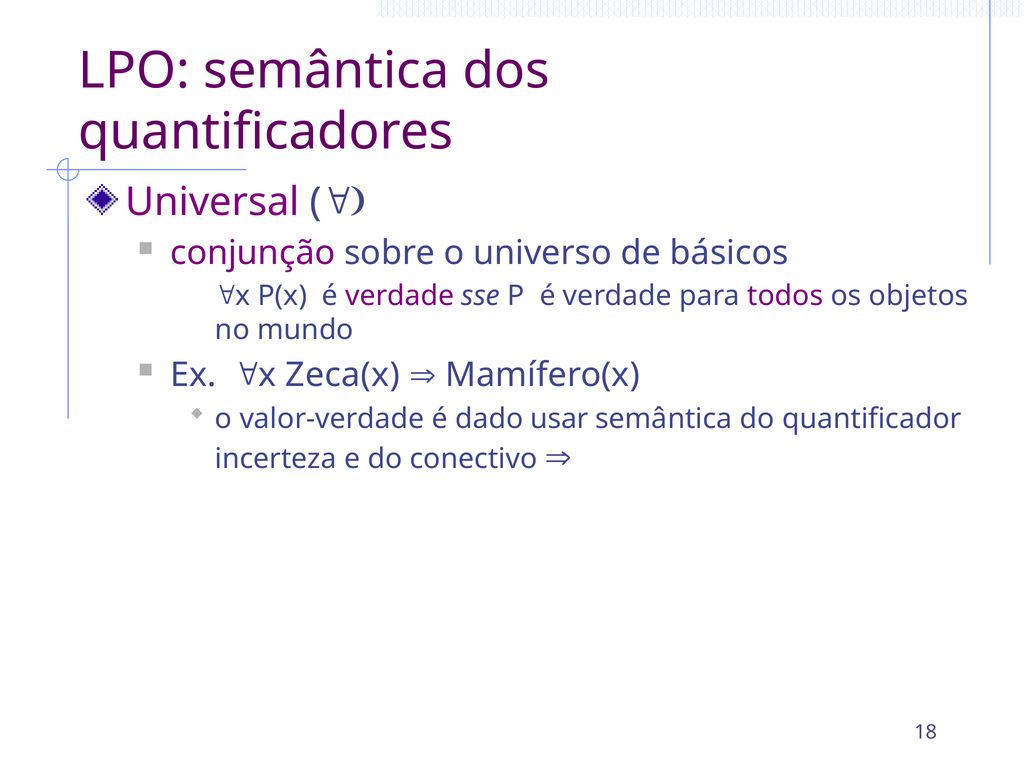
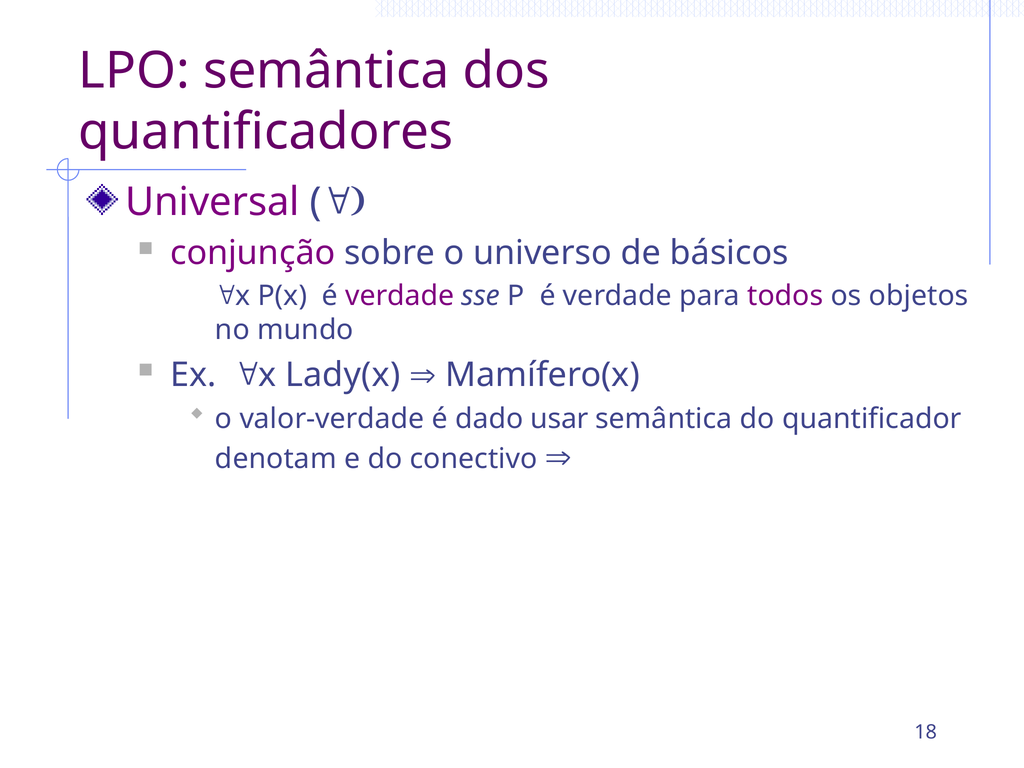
Zeca(x: Zeca(x -> Lady(x
incerteza: incerteza -> denotam
